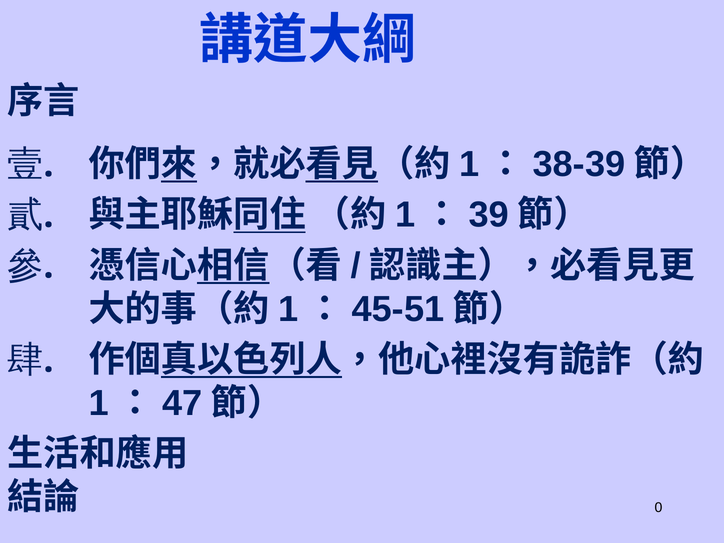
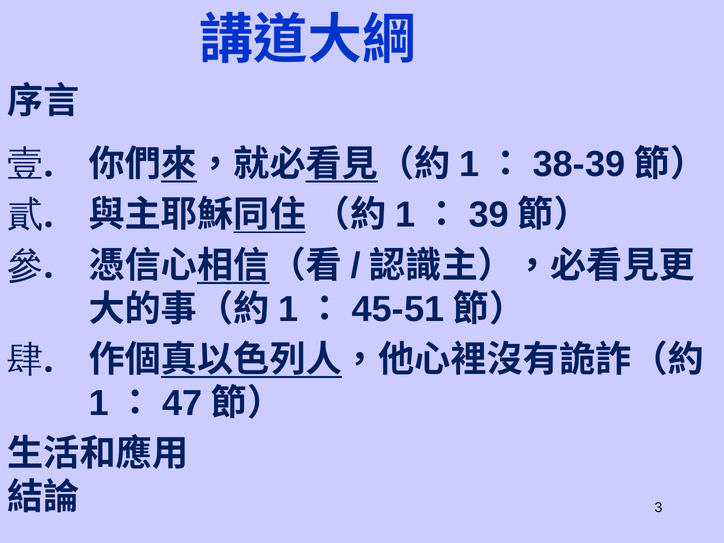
0: 0 -> 3
